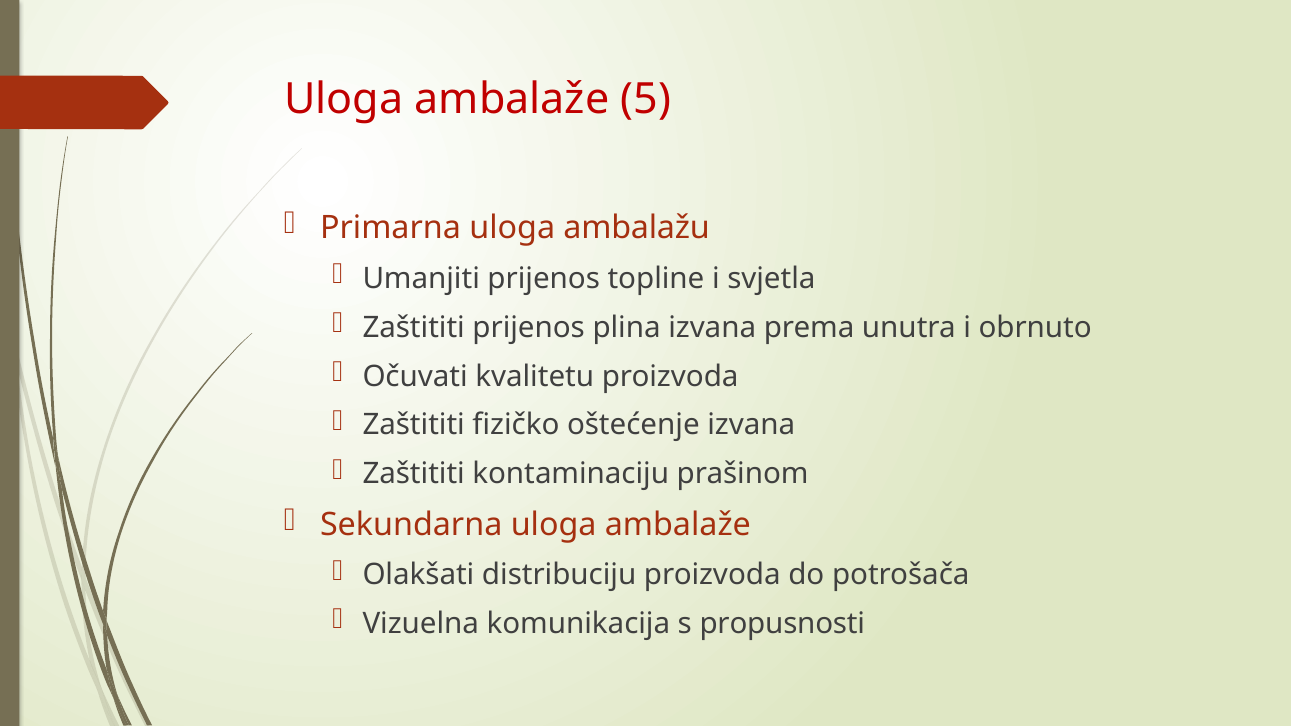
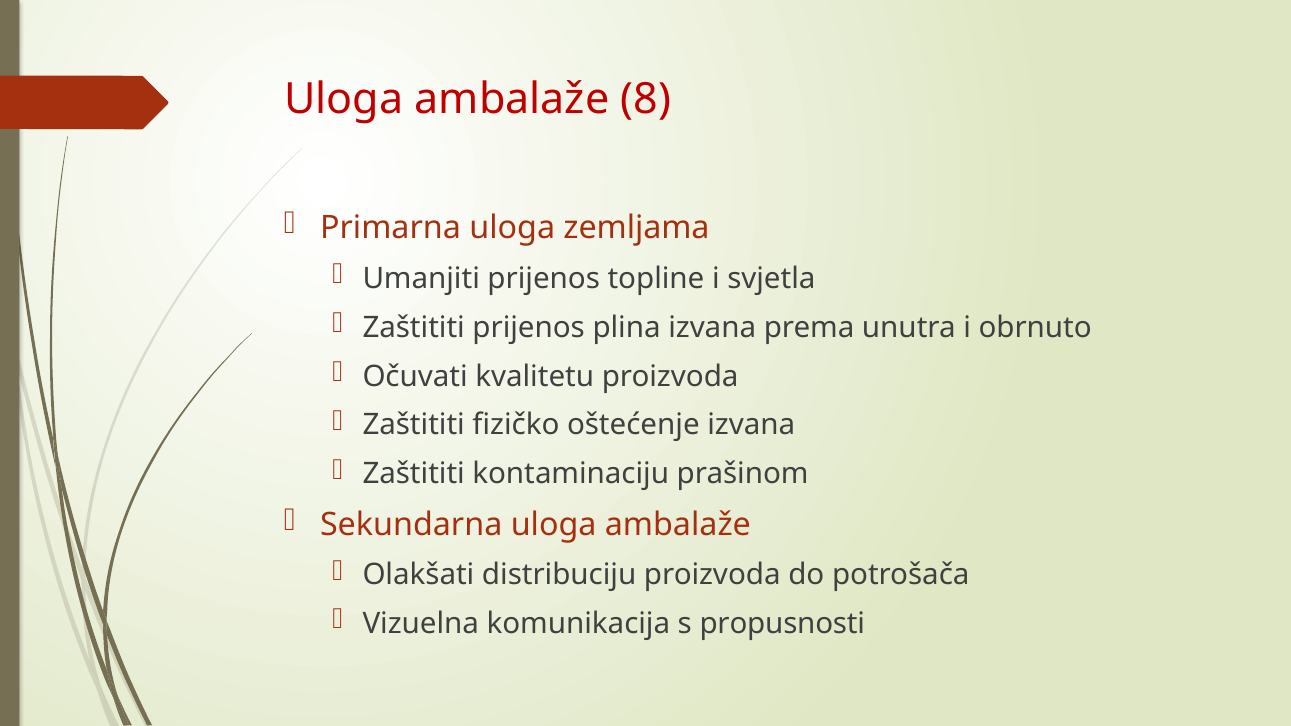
5: 5 -> 8
ambalažu: ambalažu -> zemljama
